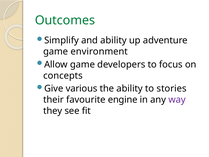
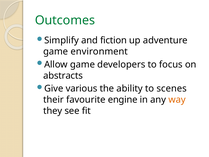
and ability: ability -> fiction
concepts: concepts -> abstracts
stories: stories -> scenes
way colour: purple -> orange
